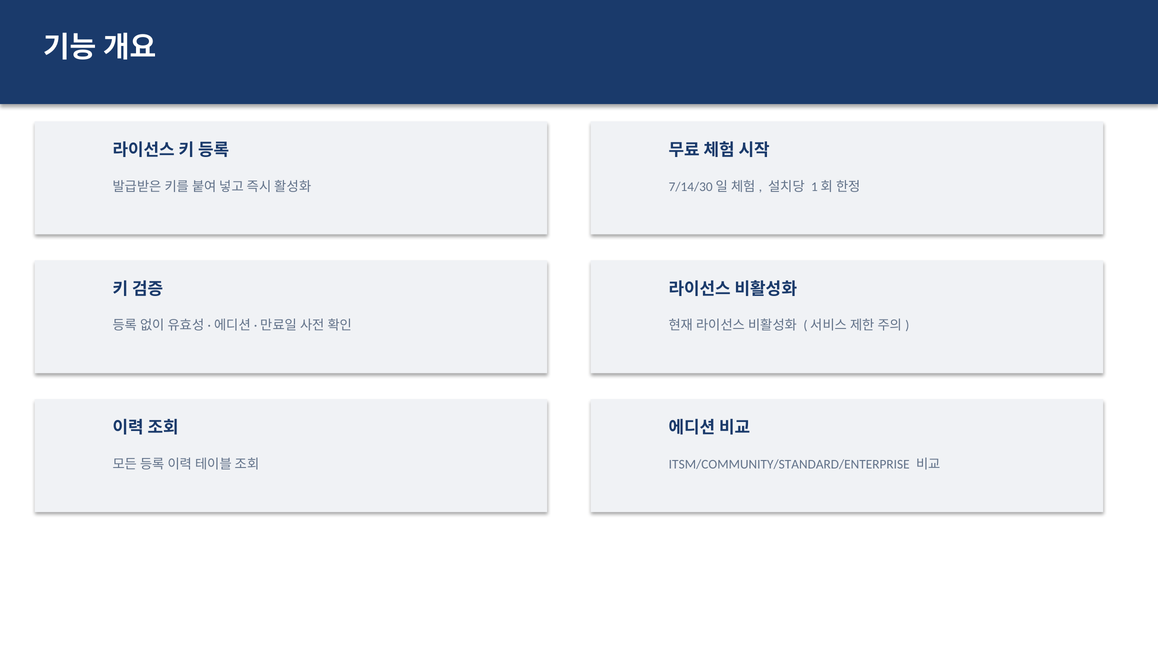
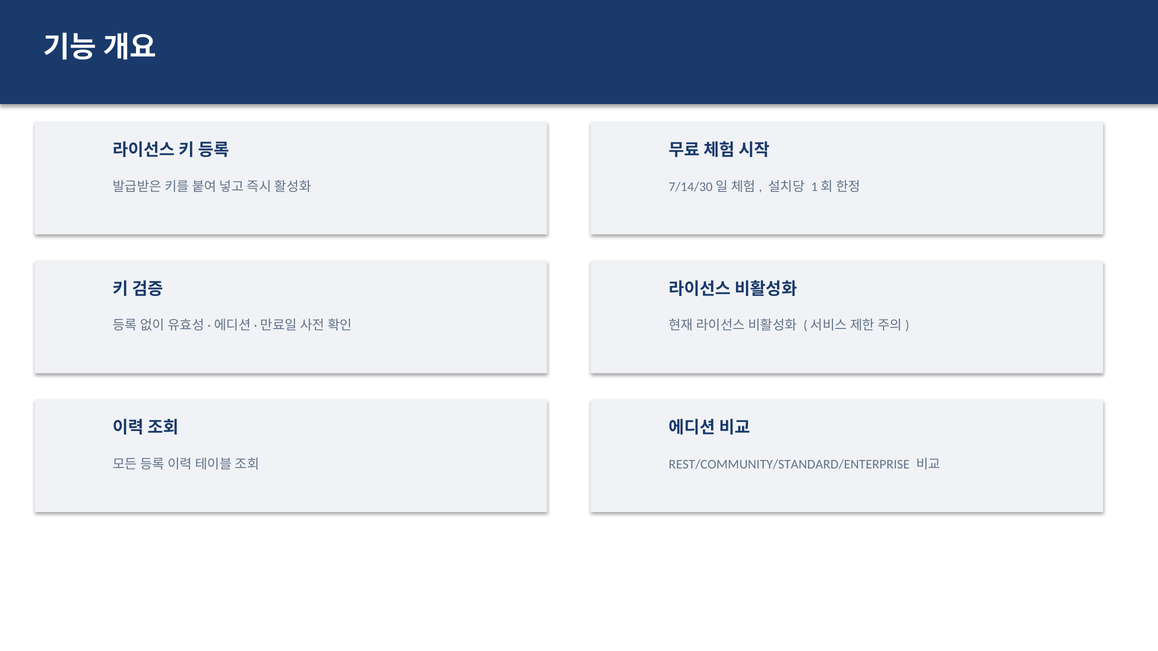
ITSM/COMMUNITY/STANDARD/ENTERPRISE: ITSM/COMMUNITY/STANDARD/ENTERPRISE -> REST/COMMUNITY/STANDARD/ENTERPRISE
